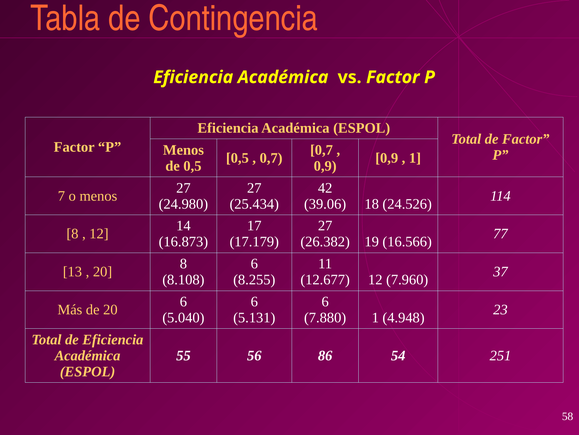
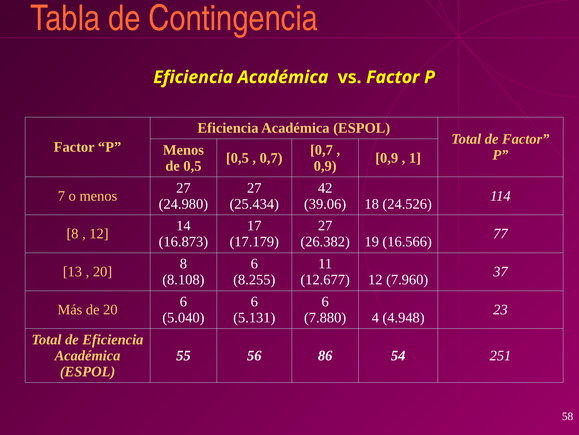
7.880 1: 1 -> 4
